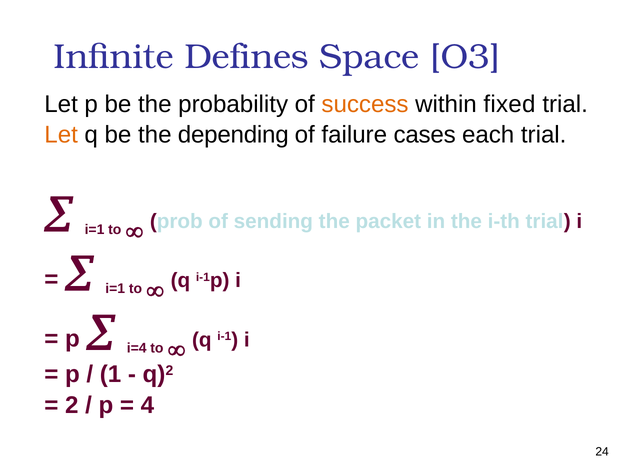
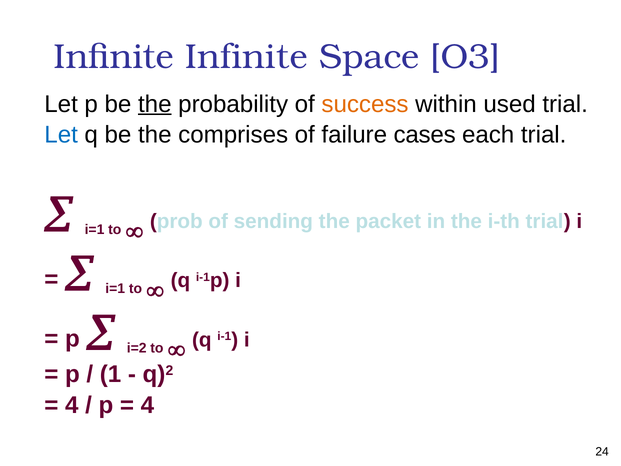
Infinite Defines: Defines -> Infinite
the at (155, 104) underline: none -> present
fixed: fixed -> used
Let at (61, 135) colour: orange -> blue
depending: depending -> comprises
i=4: i=4 -> i=2
2 at (72, 405): 2 -> 4
